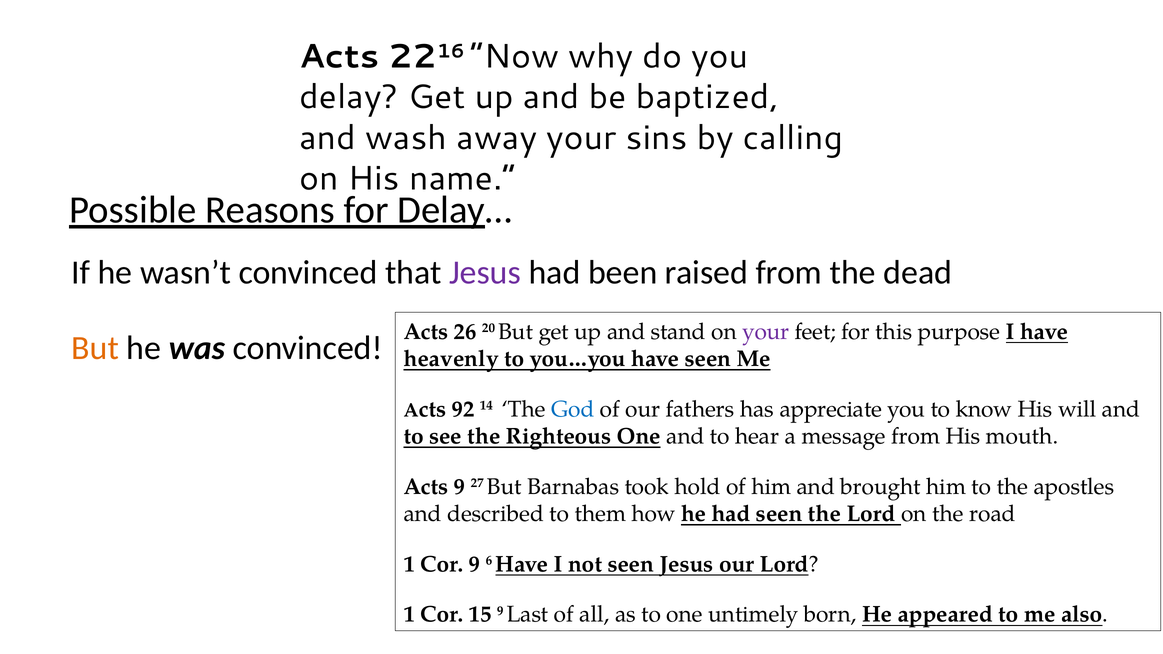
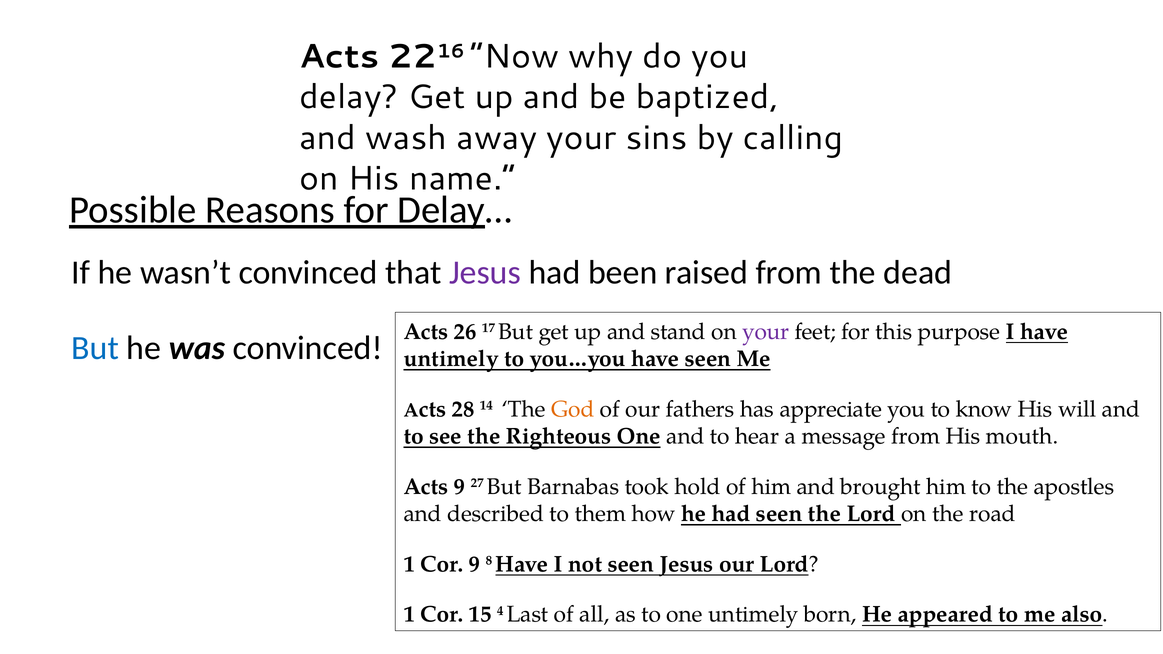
But at (95, 348) colour: orange -> blue
20: 20 -> 17
heavenly at (451, 359): heavenly -> untimely
92: 92 -> 28
God colour: blue -> orange
6: 6 -> 8
15 9: 9 -> 4
